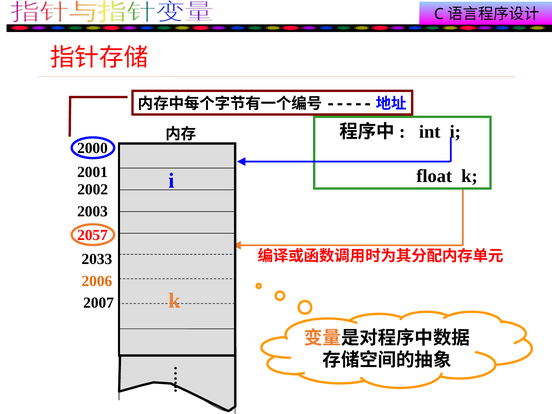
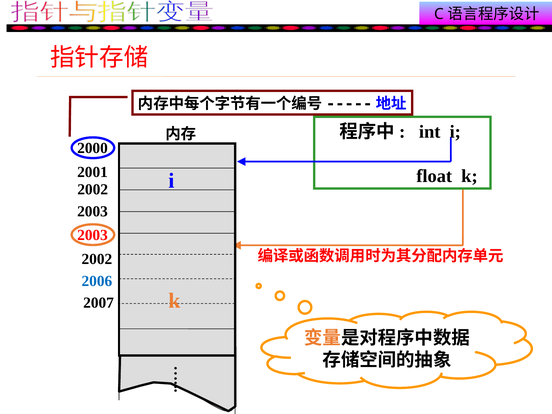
2057 at (93, 235): 2057 -> 2003
2033 at (97, 259): 2033 -> 2002
2006 colour: orange -> blue
